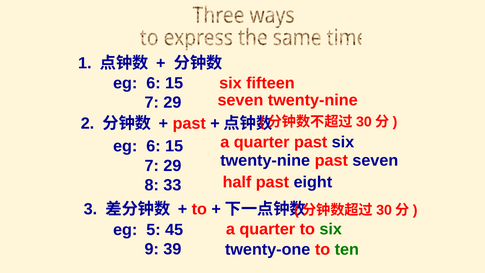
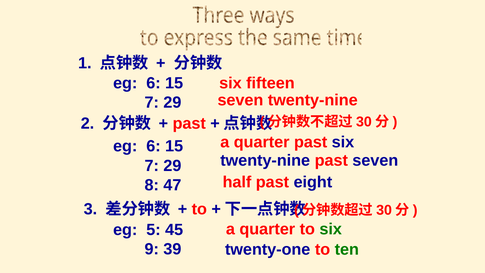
33: 33 -> 47
